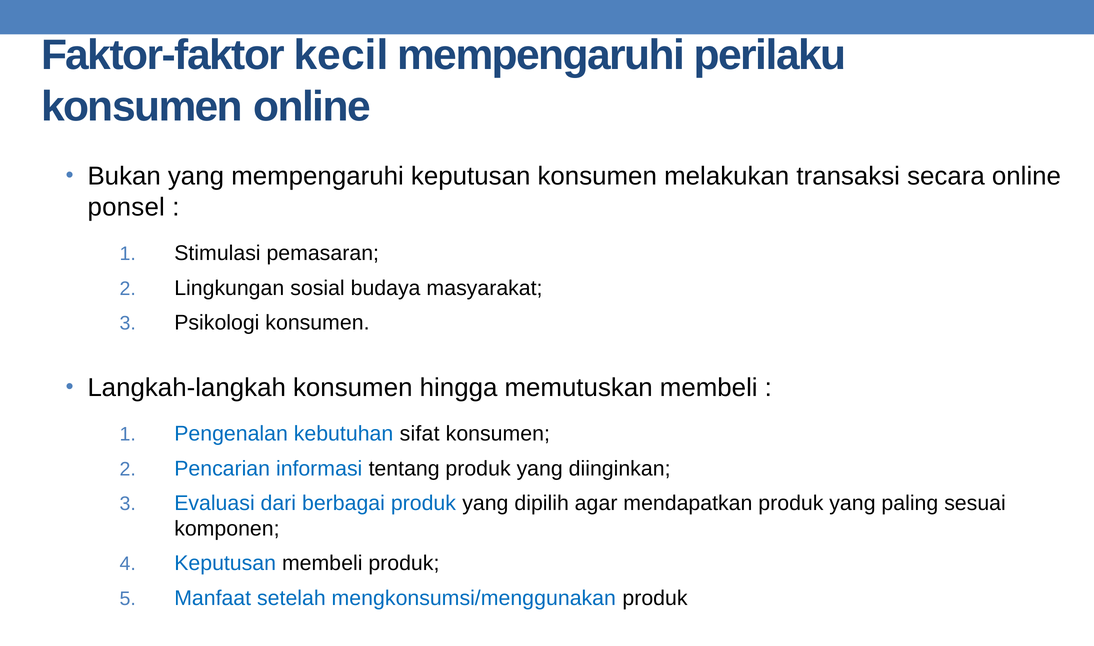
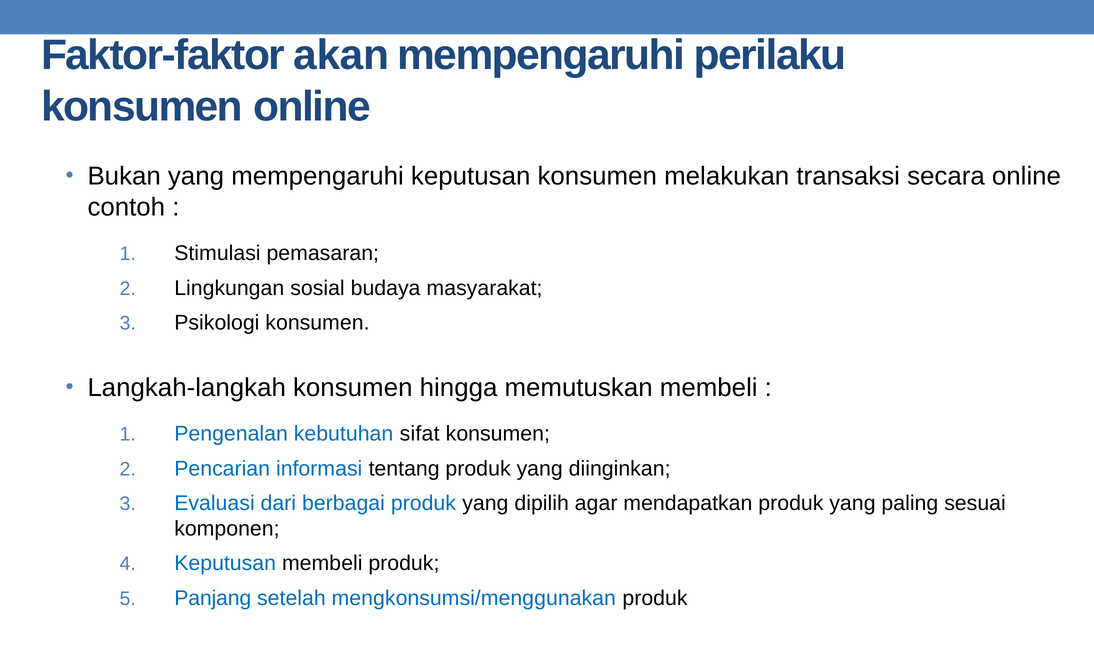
kecil: kecil -> akan
ponsel: ponsel -> contoh
Manfaat: Manfaat -> Panjang
